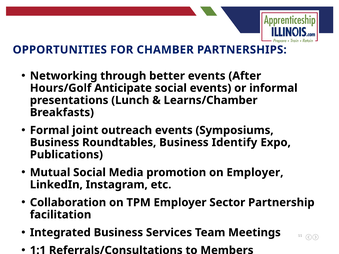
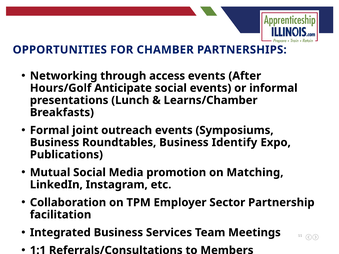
better: better -> access
on Employer: Employer -> Matching
